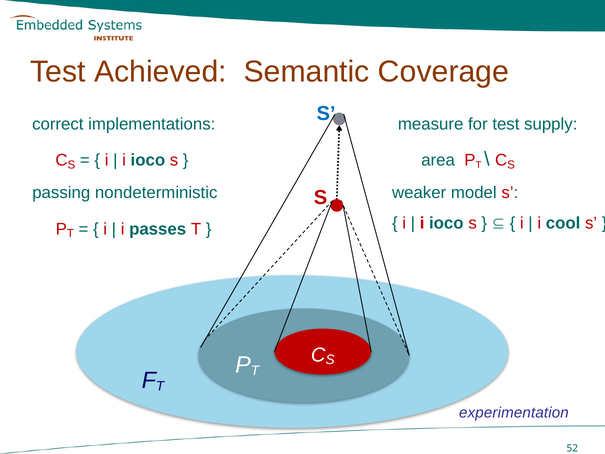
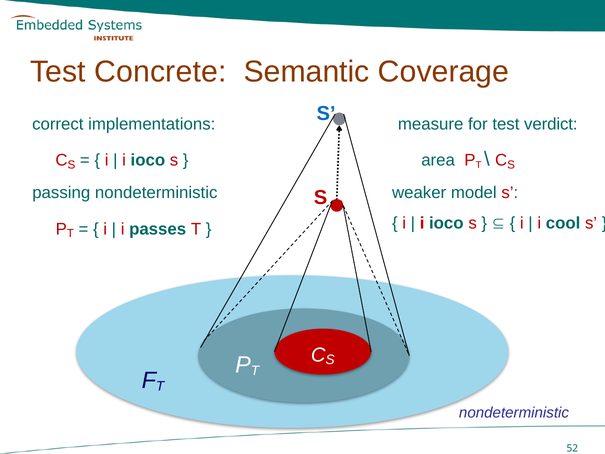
Achieved: Achieved -> Concrete
supply: supply -> verdict
experimentation at (514, 413): experimentation -> nondeterministic
